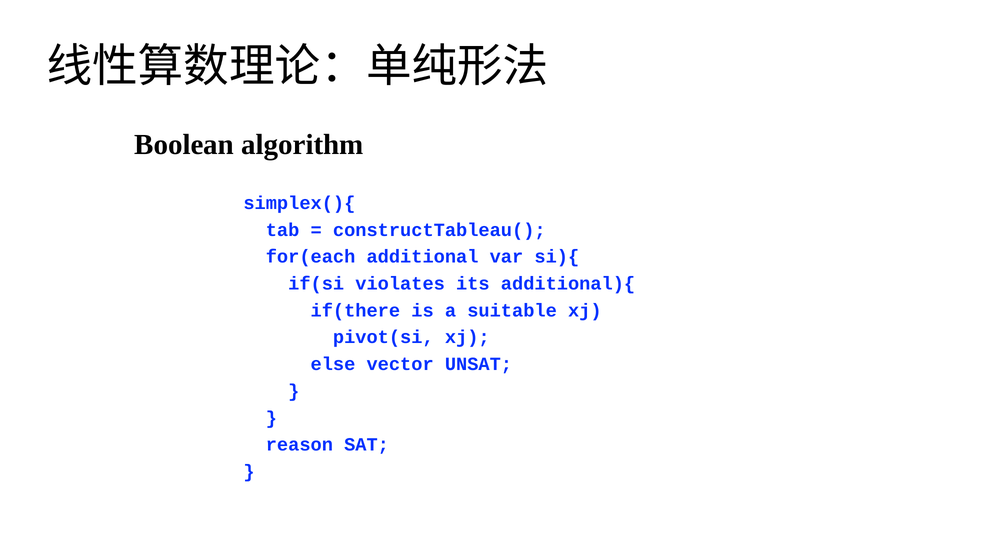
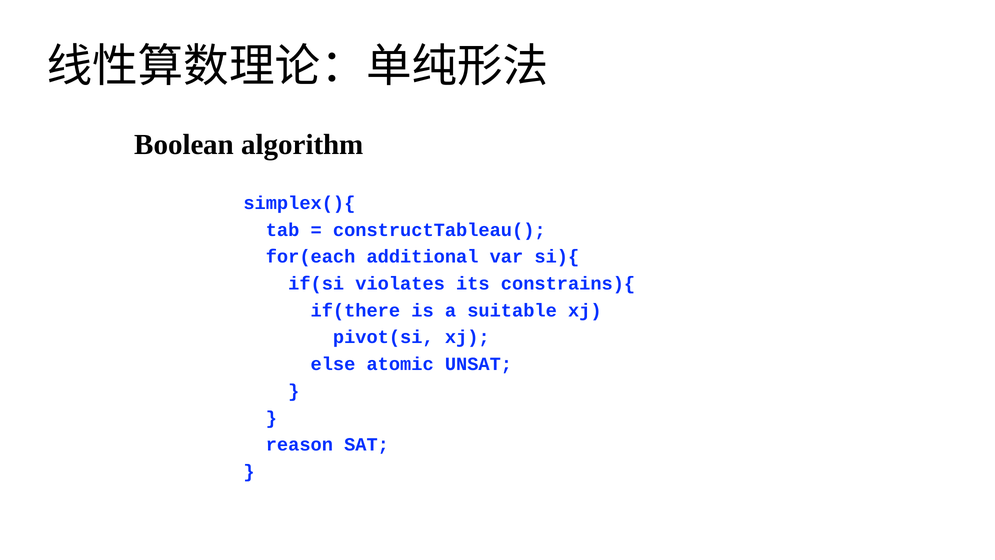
additional){: additional){ -> constrains){
vector: vector -> atomic
